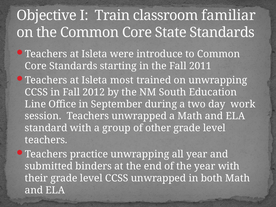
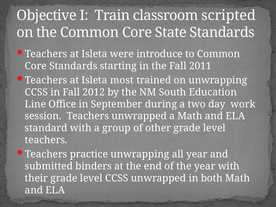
familiar: familiar -> scripted
